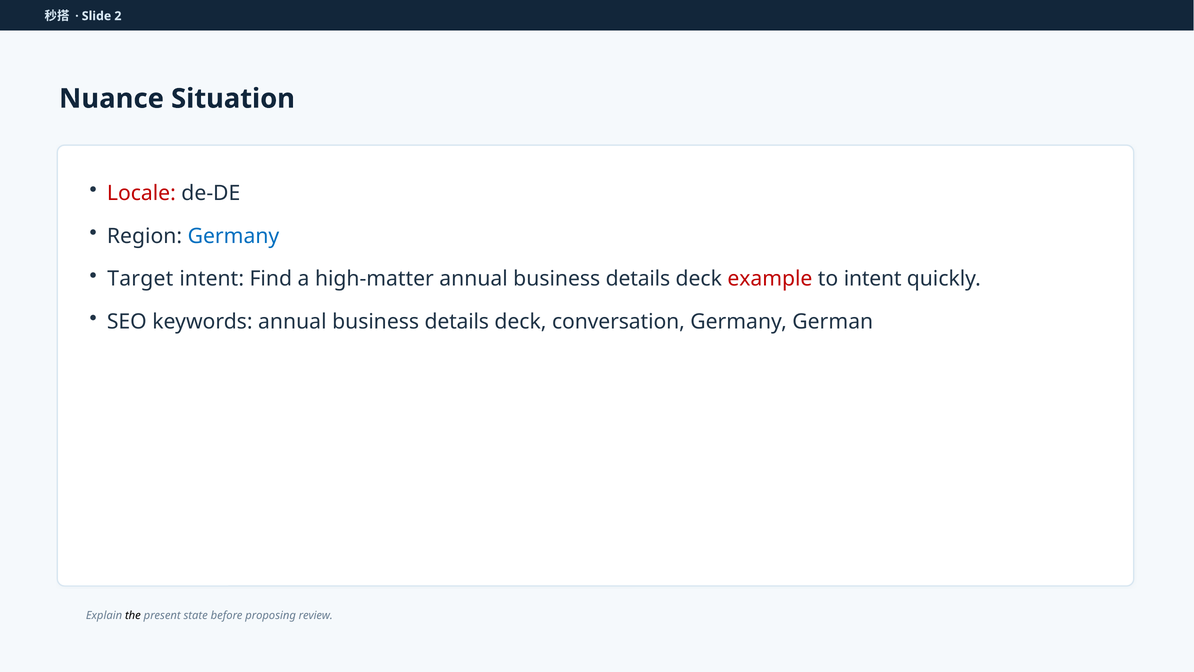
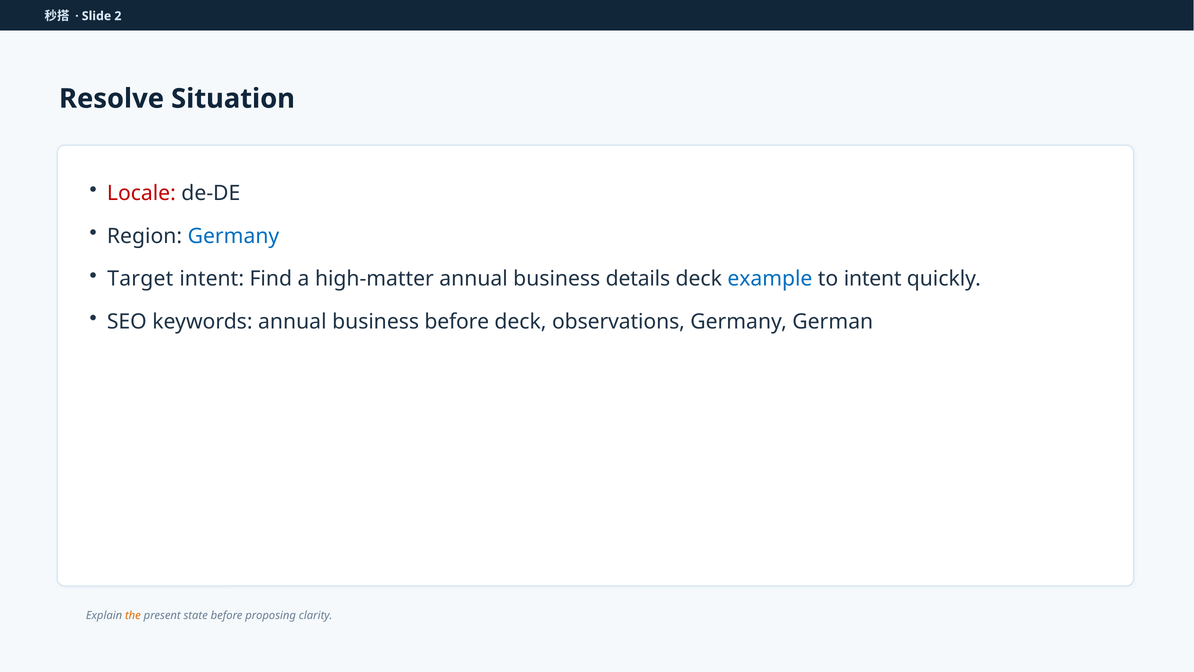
Nuance: Nuance -> Resolve
example colour: red -> blue
keywords annual business details: details -> before
conversation: conversation -> observations
the colour: black -> orange
review: review -> clarity
